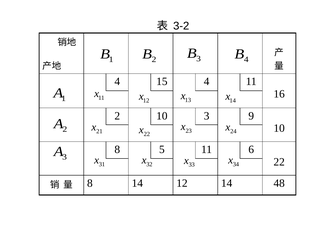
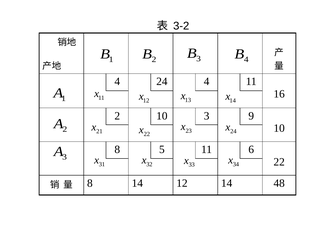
4 15: 15 -> 24
